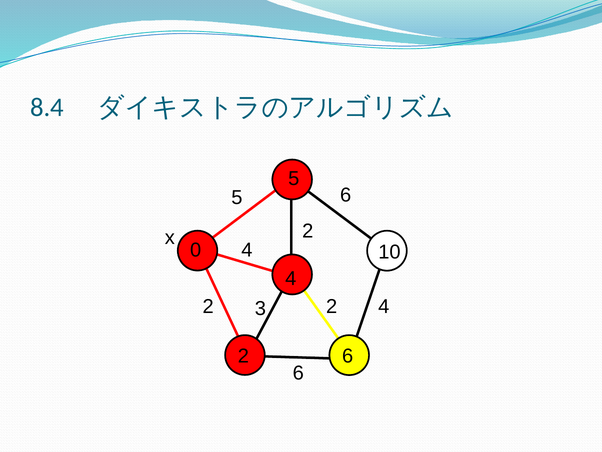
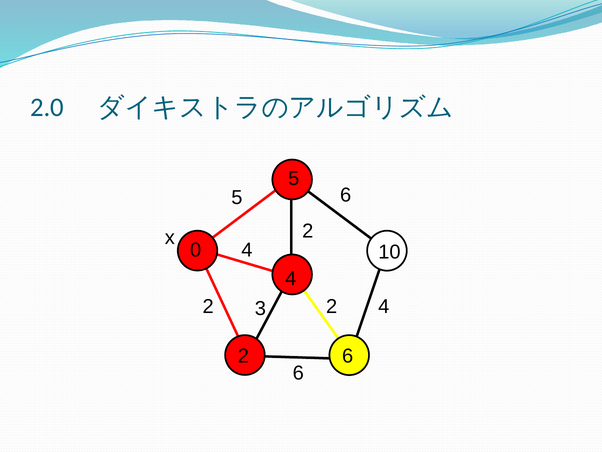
8.4: 8.4 -> 2.0
